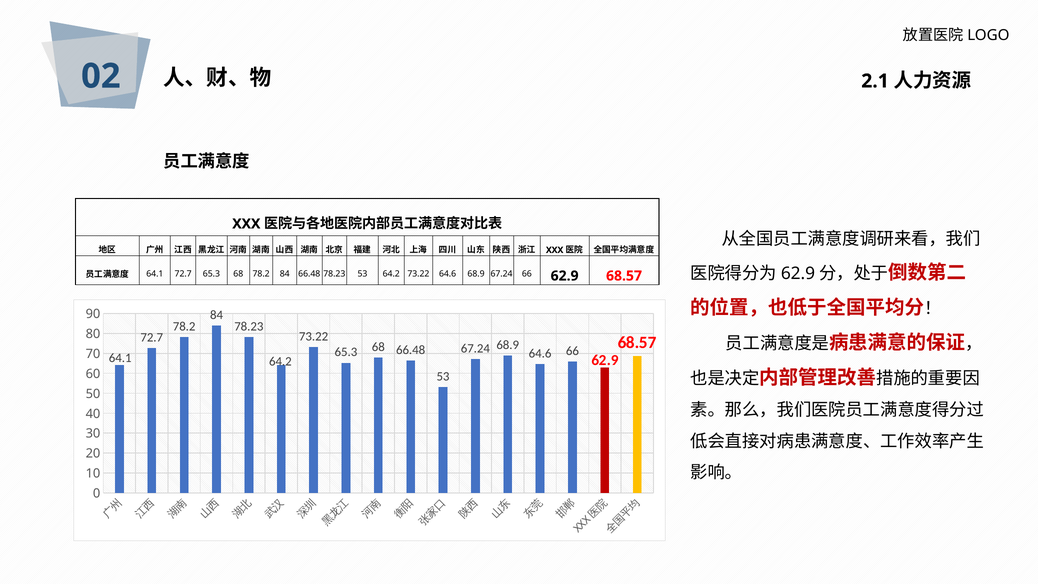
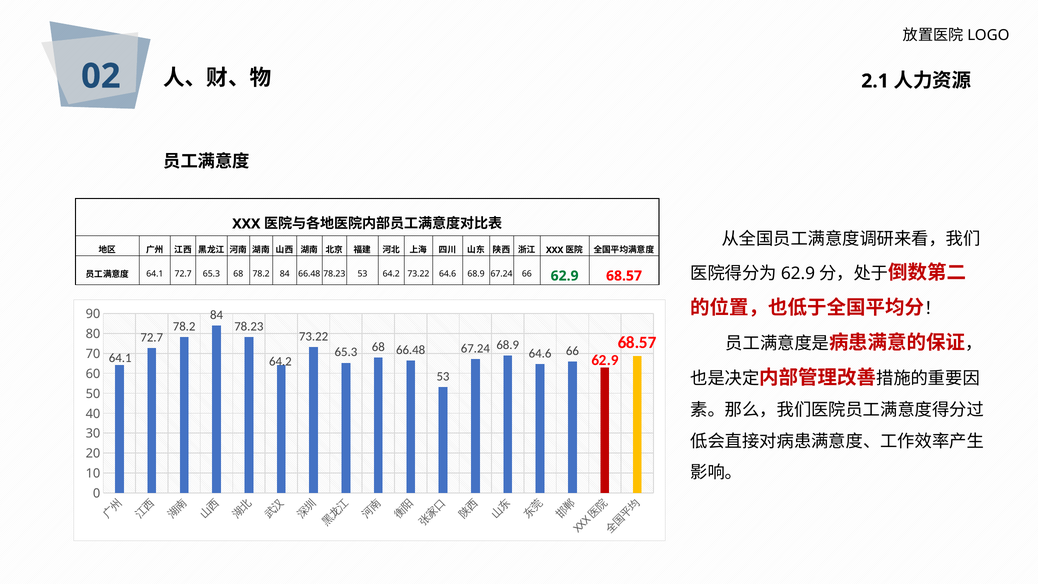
62.9 at (565, 276) colour: black -> green
